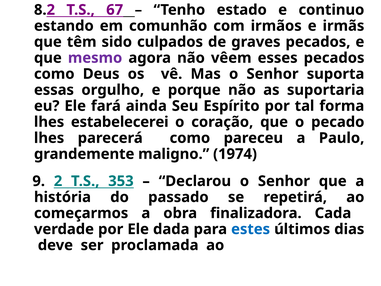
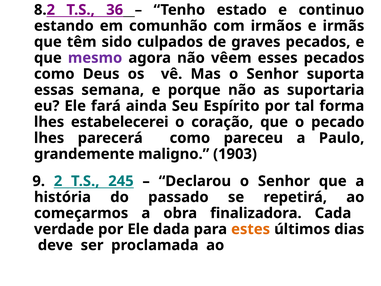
67: 67 -> 36
orgulho: orgulho -> semana
1974: 1974 -> 1903
353: 353 -> 245
estes colour: blue -> orange
